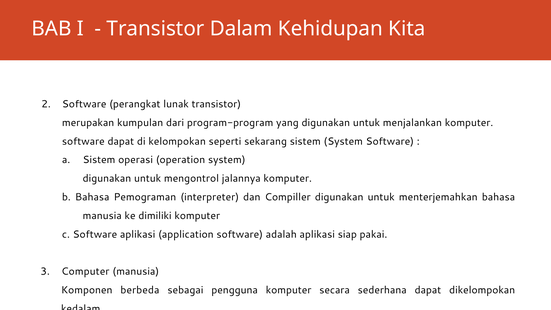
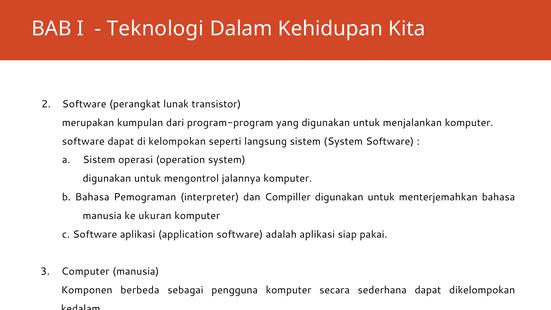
Transistor at (155, 29): Transistor -> Teknologi
sekarang: sekarang -> langsung
dimiliki: dimiliki -> ukuran
